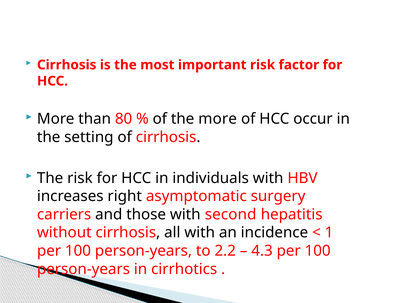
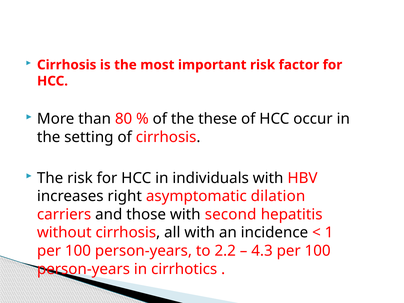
the more: more -> these
surgery: surgery -> dilation
